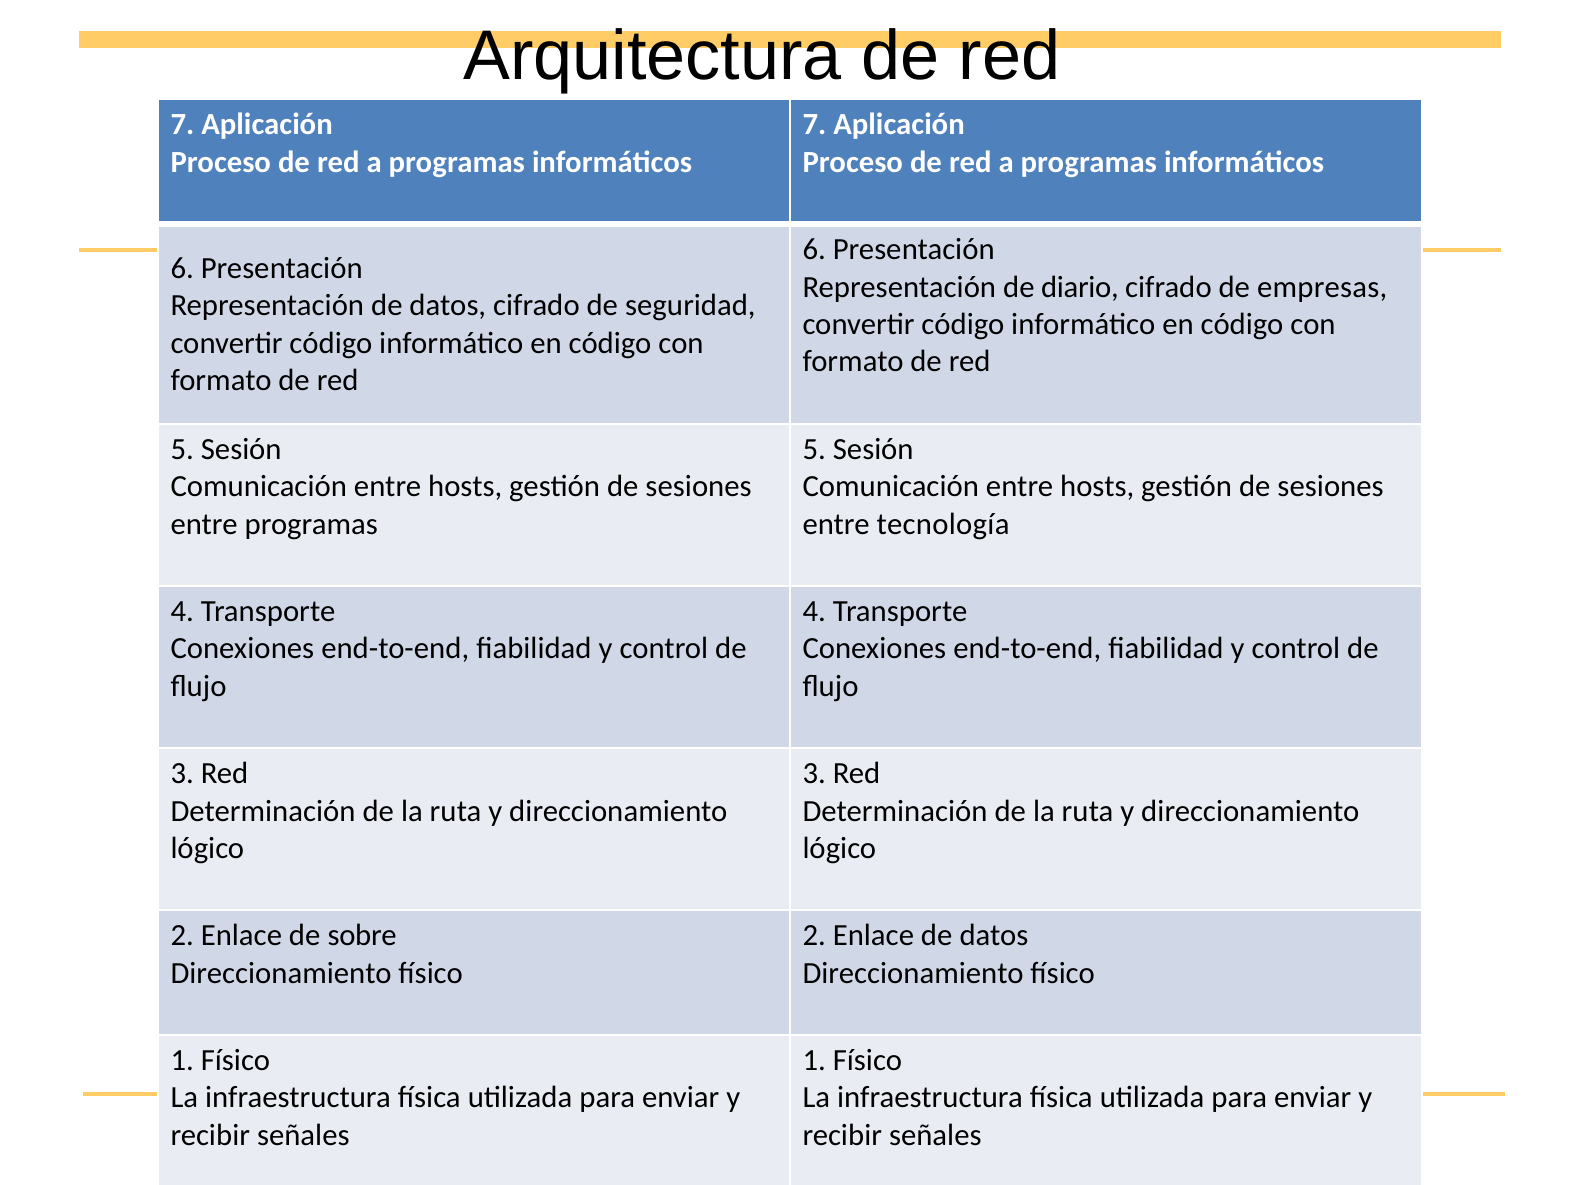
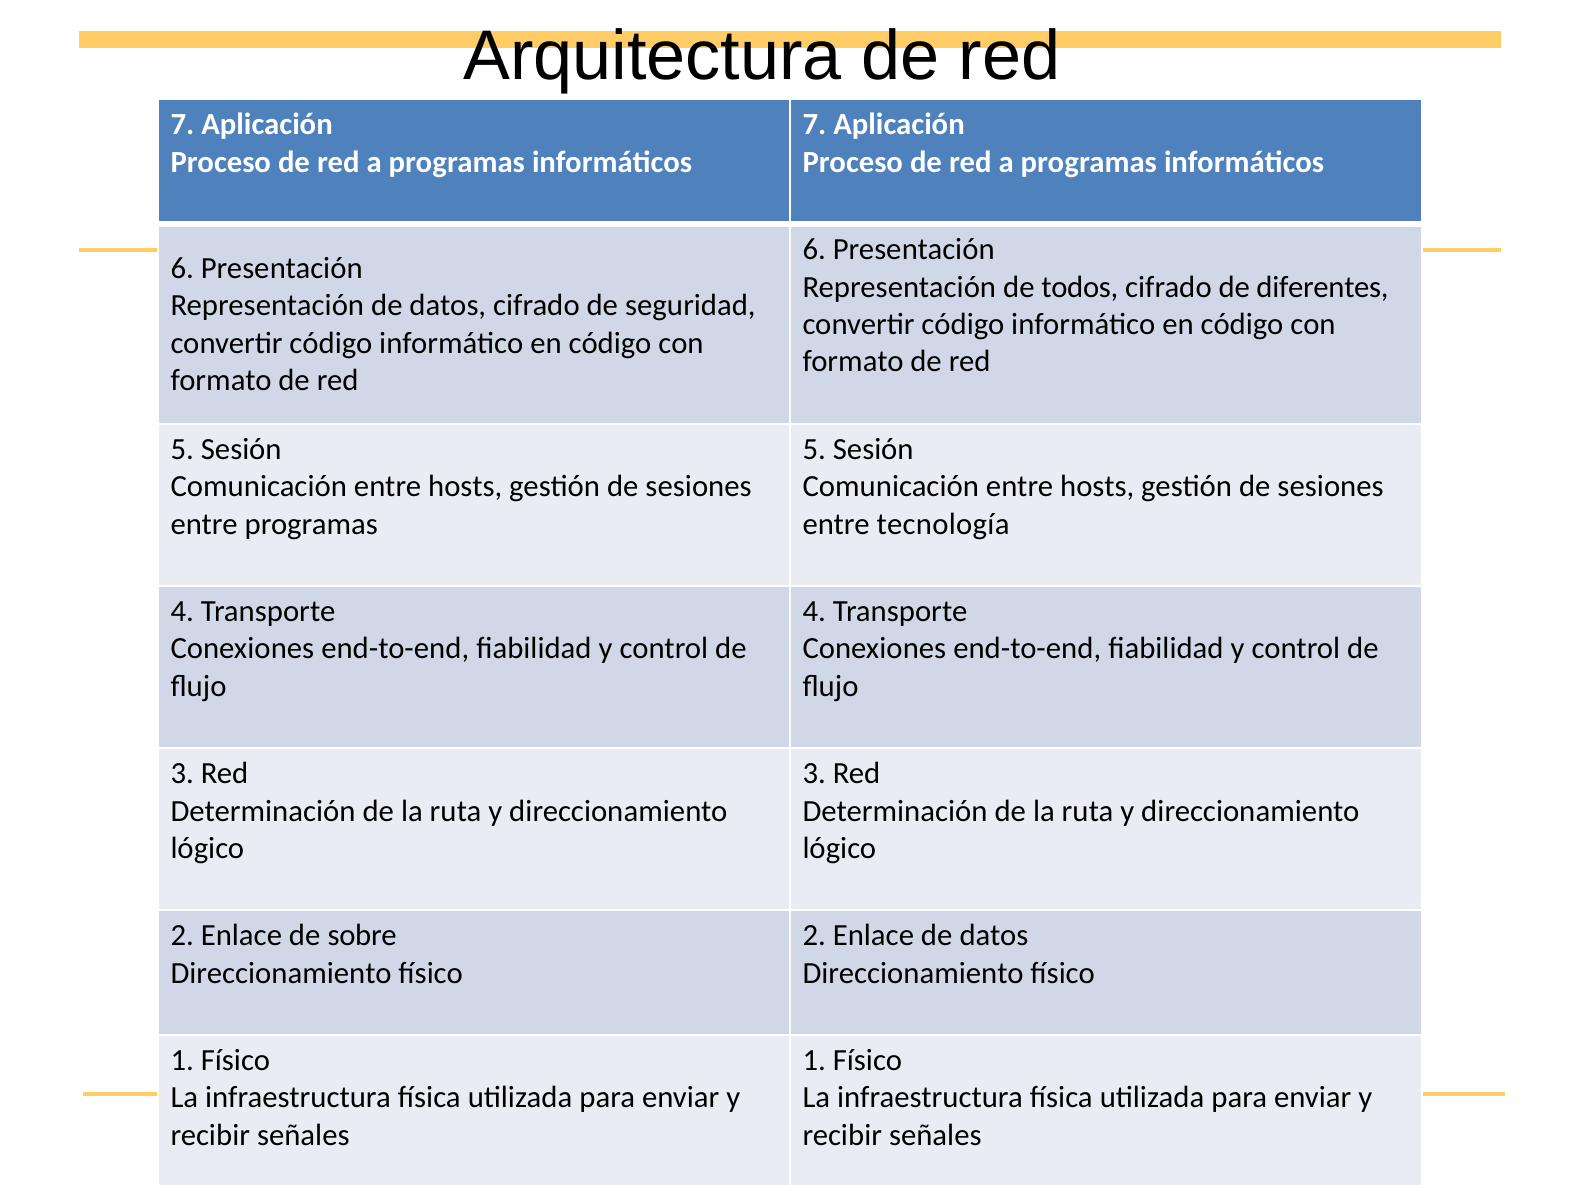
diario: diario -> todos
empresas: empresas -> diferentes
